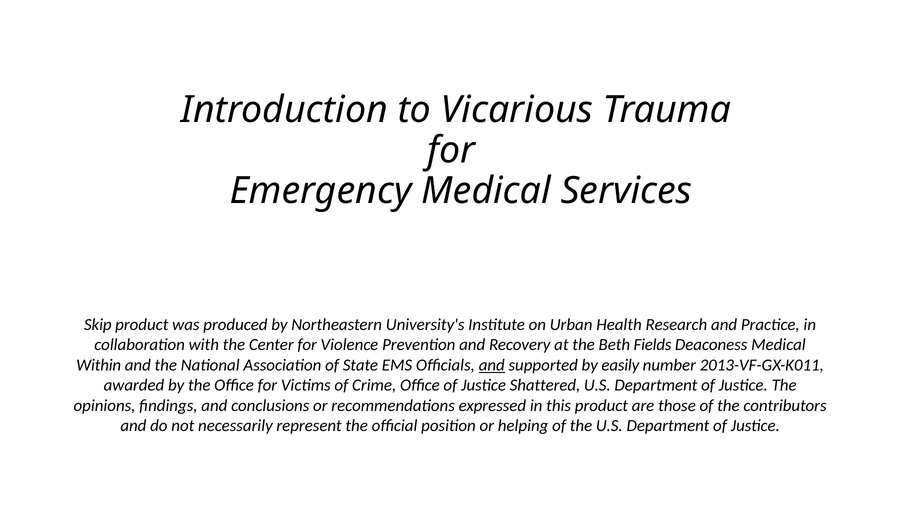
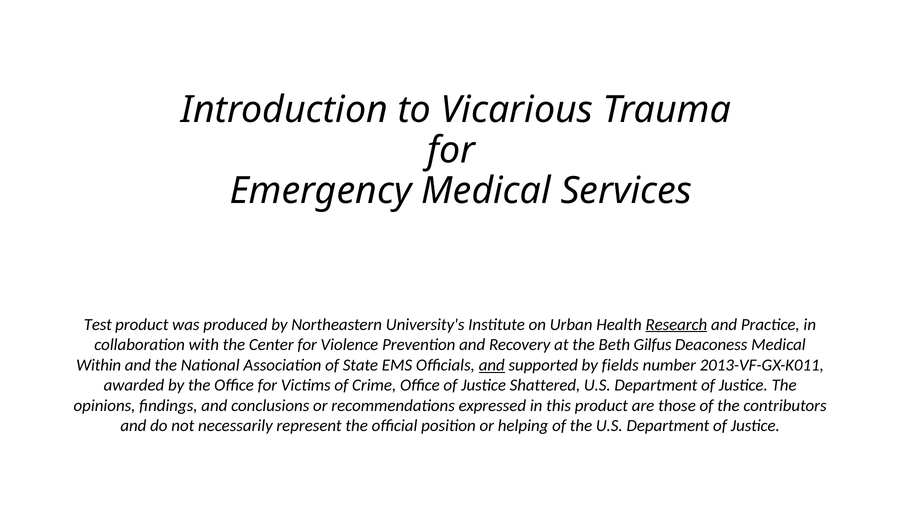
Skip: Skip -> Test
Research underline: none -> present
Fields: Fields -> Gilfus
easily: easily -> fields
